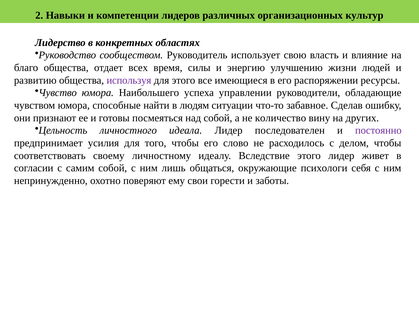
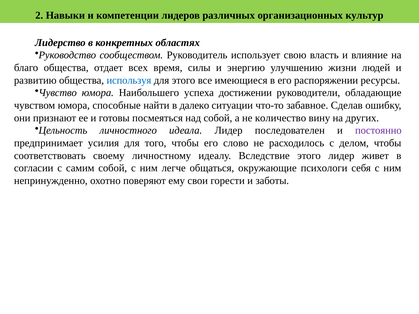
используя colour: purple -> blue
управлении: управлении -> достижении
людям: людям -> далеко
лишь: лишь -> легче
